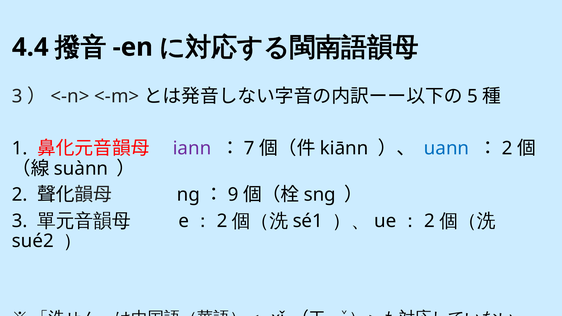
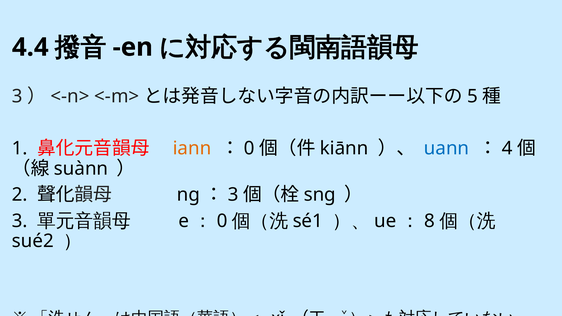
iann colour: purple -> orange
7 at (249, 148): 7 -> 0
2 at (507, 148): 2 -> 4
9 at (233, 195): 9 -> 3
2 at (222, 221): 2 -> 0
2 at (430, 221): 2 -> 8
